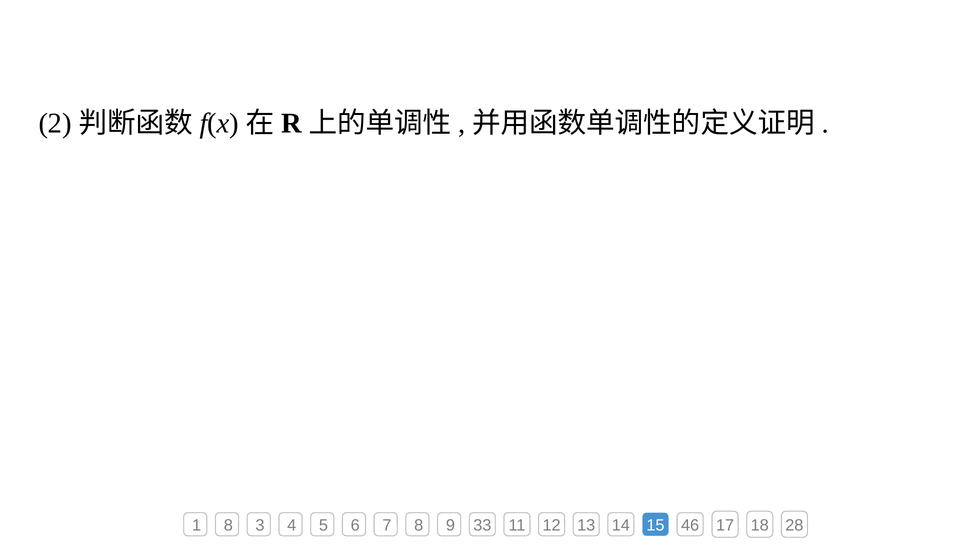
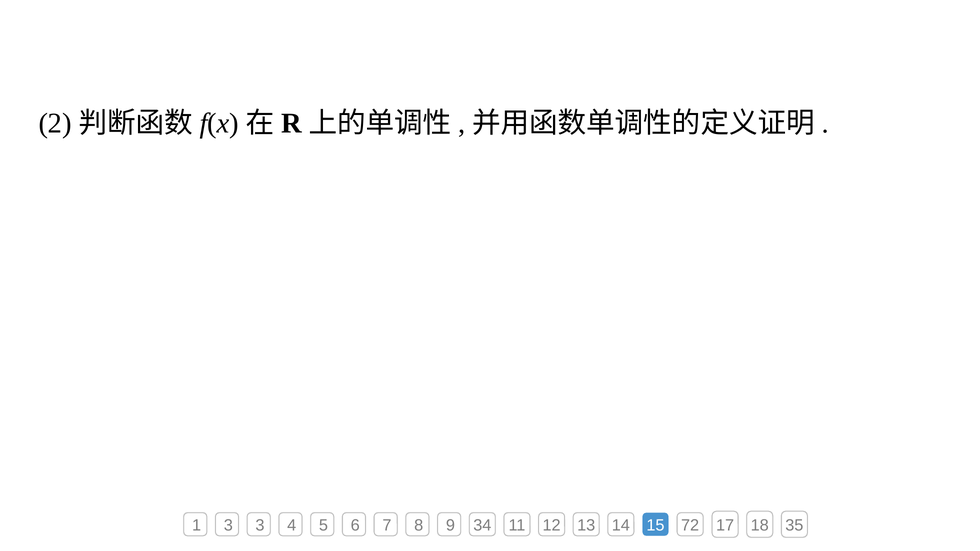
1 8: 8 -> 3
33: 33 -> 34
46: 46 -> 72
28: 28 -> 35
